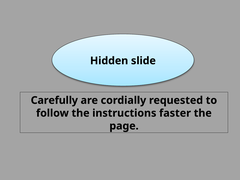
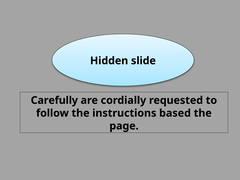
faster: faster -> based
